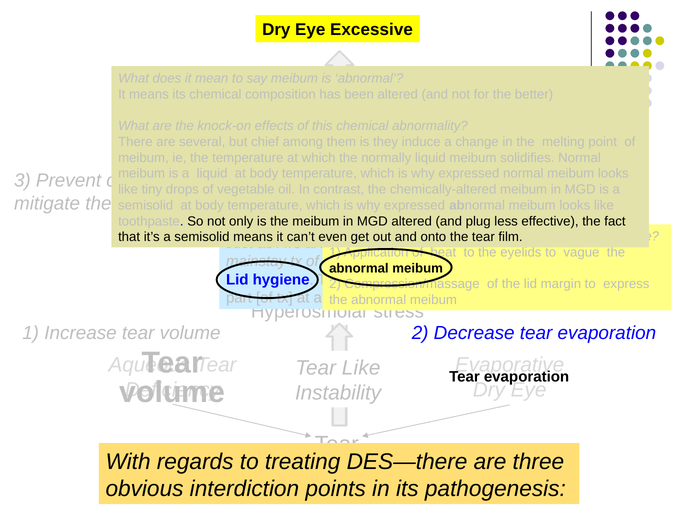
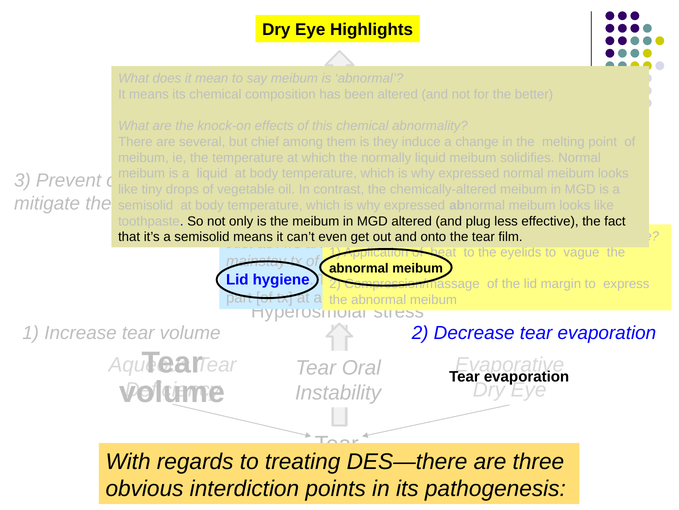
Excessive: Excessive -> Highlights
Tear Like: Like -> Oral
